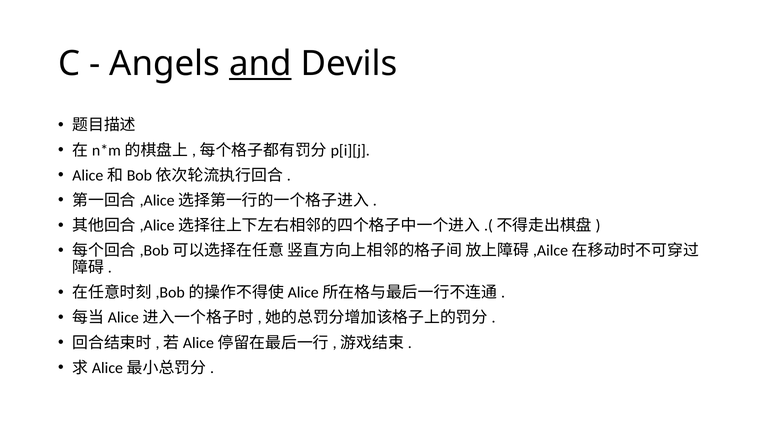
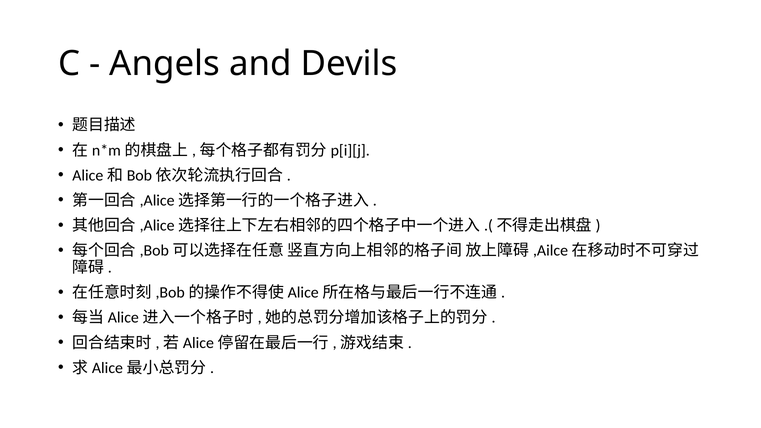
and underline: present -> none
